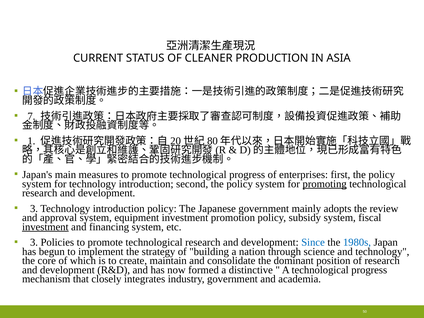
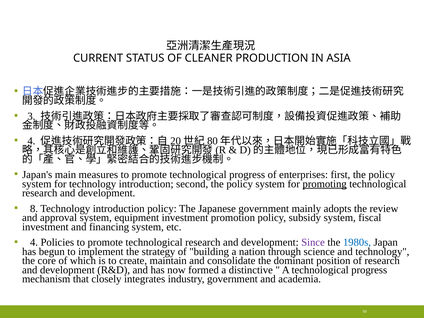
7: 7 -> 3
1 at (31, 141): 1 -> 4
3 at (34, 209): 3 -> 8
investment at (45, 227) underline: present -> none
3 at (34, 242): 3 -> 4
Since colour: blue -> purple
